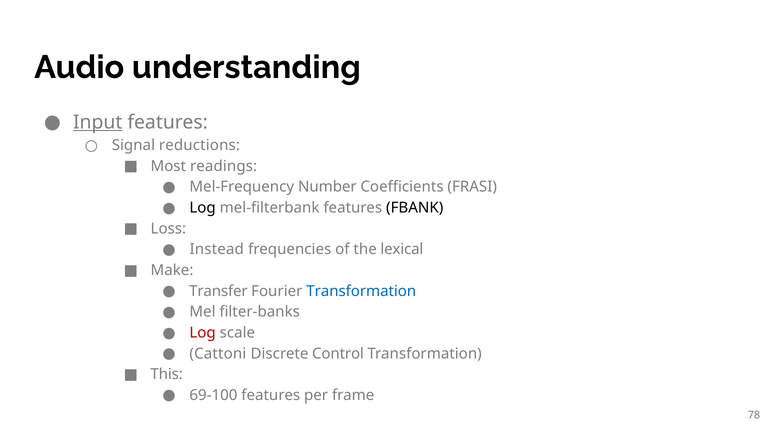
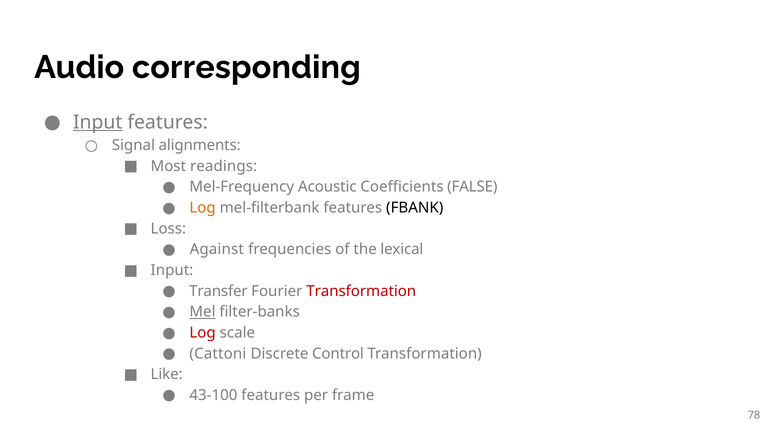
understanding: understanding -> corresponding
reductions: reductions -> alignments
Number: Number -> Acoustic
FRASI: FRASI -> FALSE
Log at (203, 208) colour: black -> orange
Instead: Instead -> Against
Make at (172, 270): Make -> Input
Transformation at (361, 291) colour: blue -> red
Mel underline: none -> present
This: This -> Like
69-100: 69-100 -> 43-100
